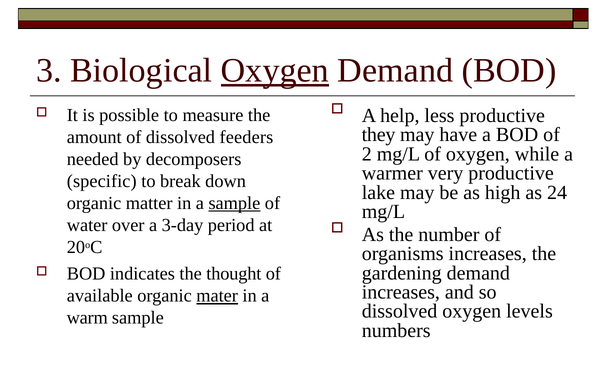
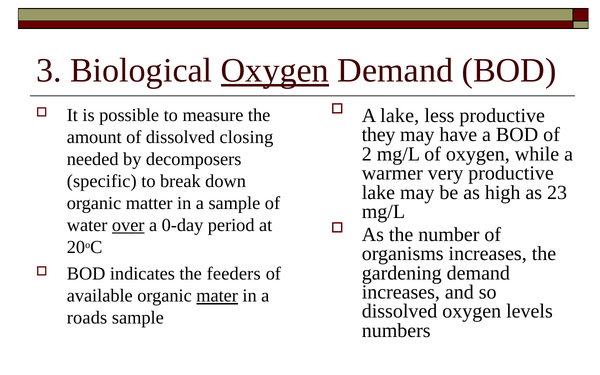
A help: help -> lake
feeders: feeders -> closing
24: 24 -> 23
sample at (234, 203) underline: present -> none
over underline: none -> present
3-day: 3-day -> 0-day
thought: thought -> feeders
warm: warm -> roads
